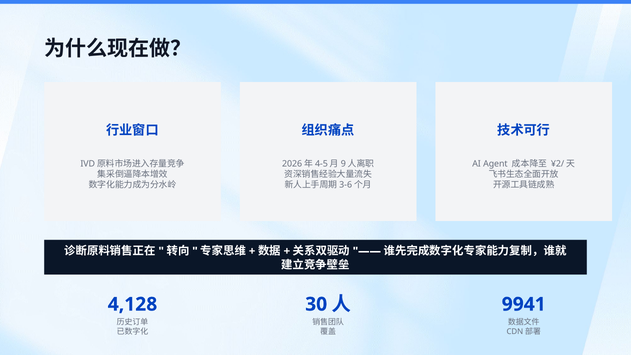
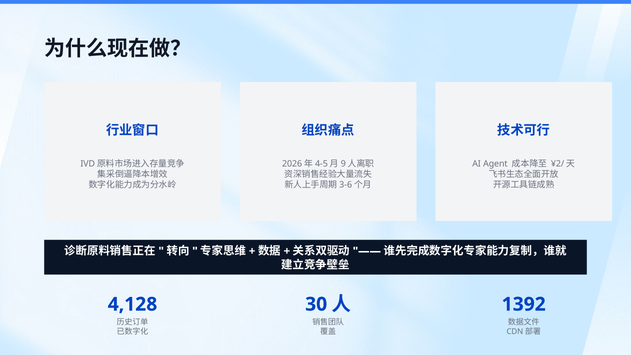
9941: 9941 -> 1392
